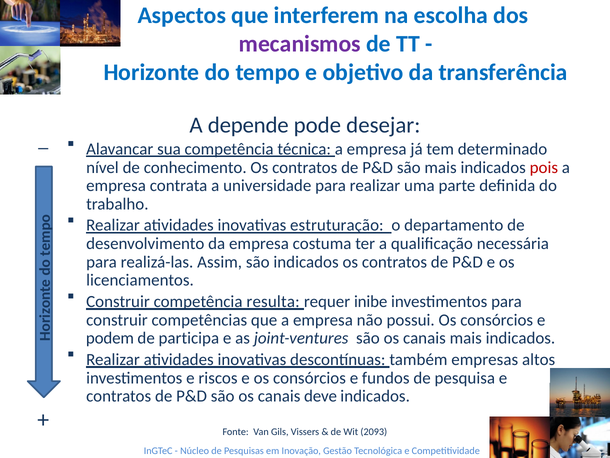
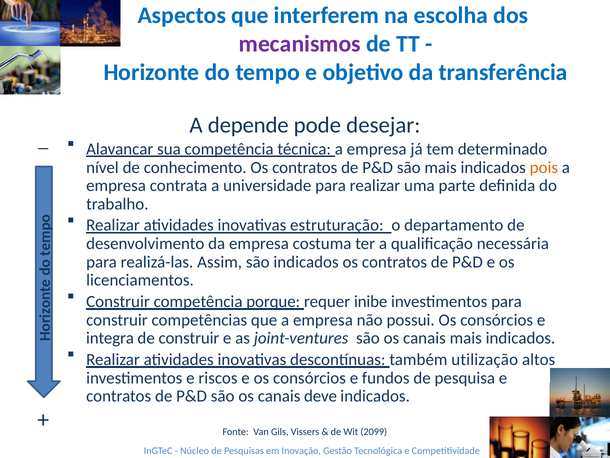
pois colour: red -> orange
resulta: resulta -> porque
podem: podem -> integra
de participa: participa -> construir
empresas: empresas -> utilização
2093: 2093 -> 2099
